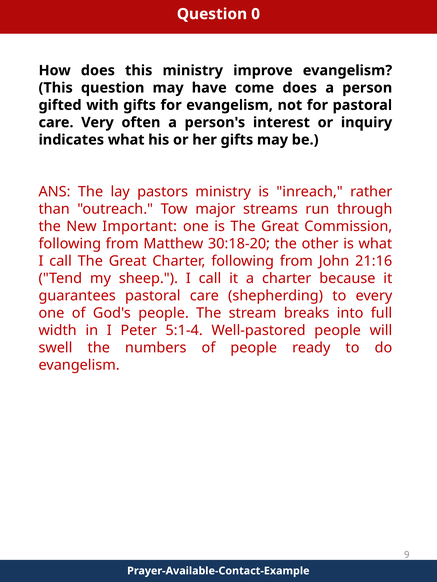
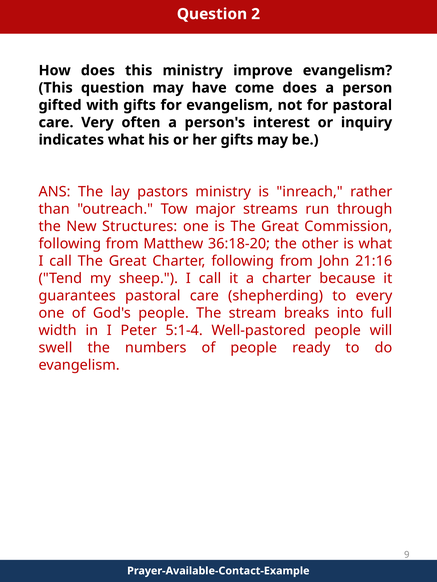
0: 0 -> 2
Important: Important -> Structures
30:18-20: 30:18-20 -> 36:18-20
